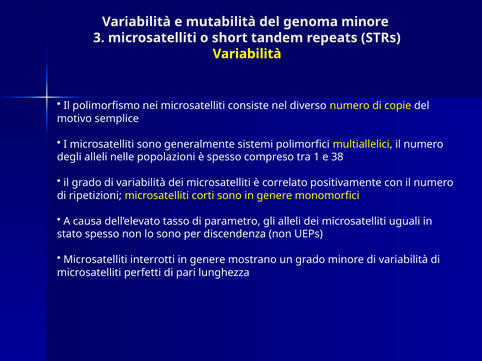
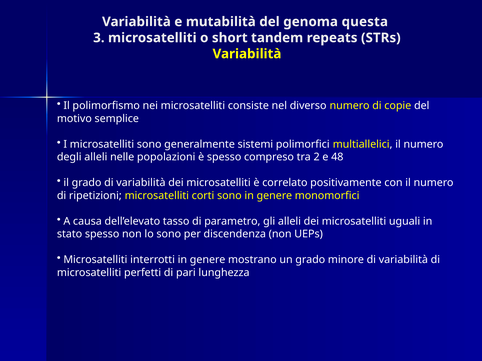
genoma minore: minore -> questa
1: 1 -> 2
38: 38 -> 48
